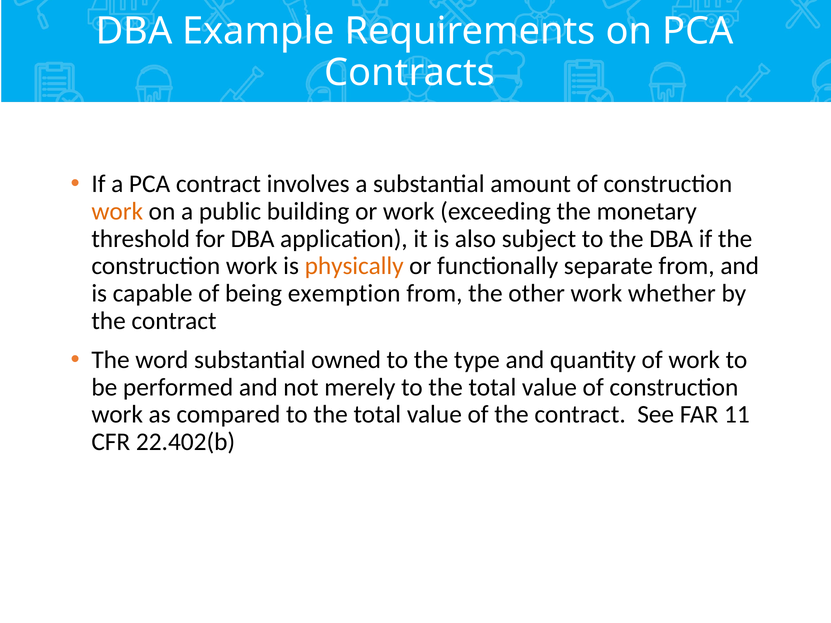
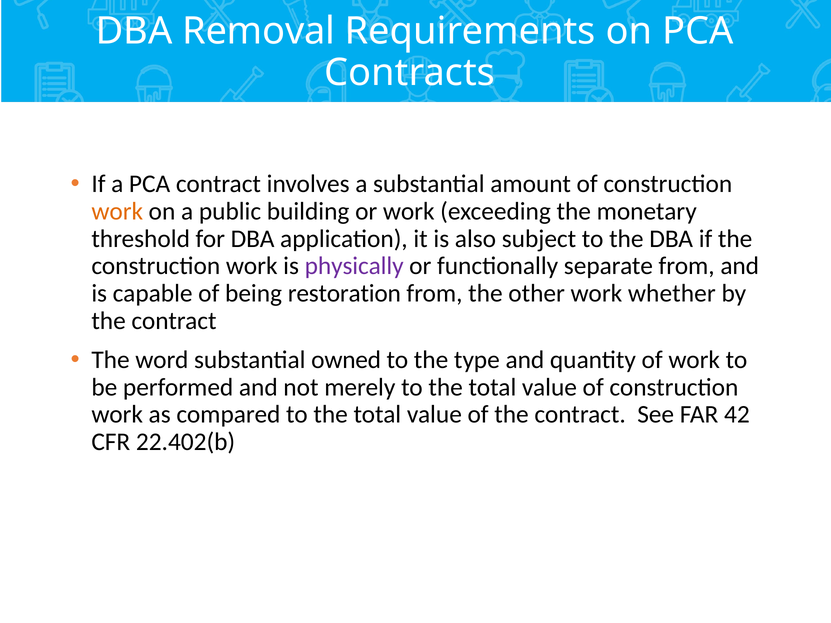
Example: Example -> Removal
physically colour: orange -> purple
exemption: exemption -> restoration
11: 11 -> 42
